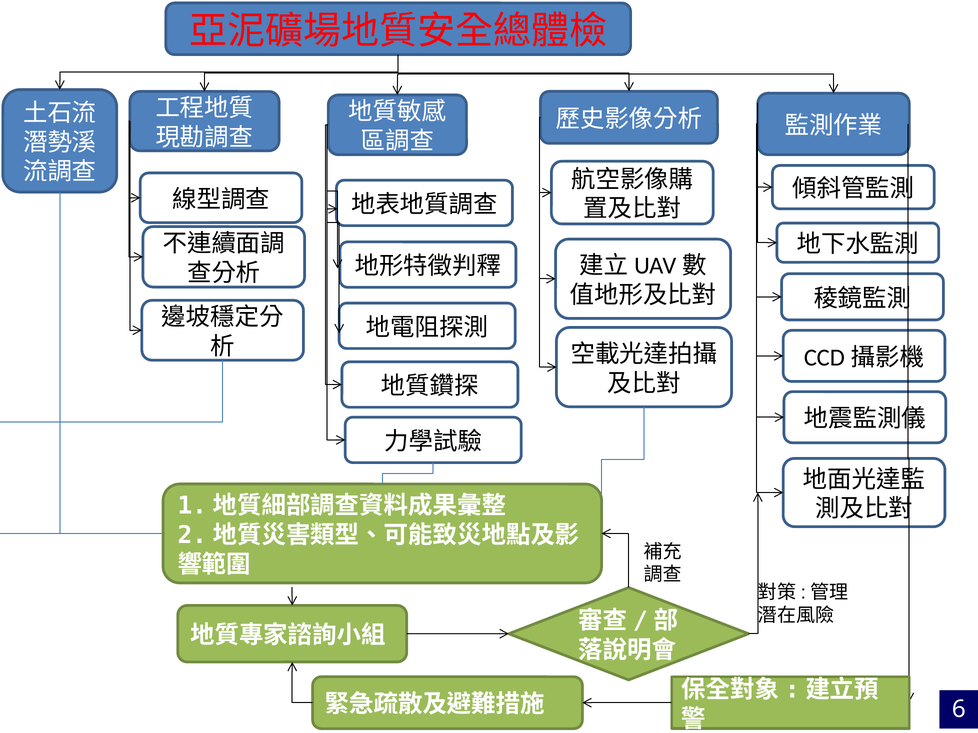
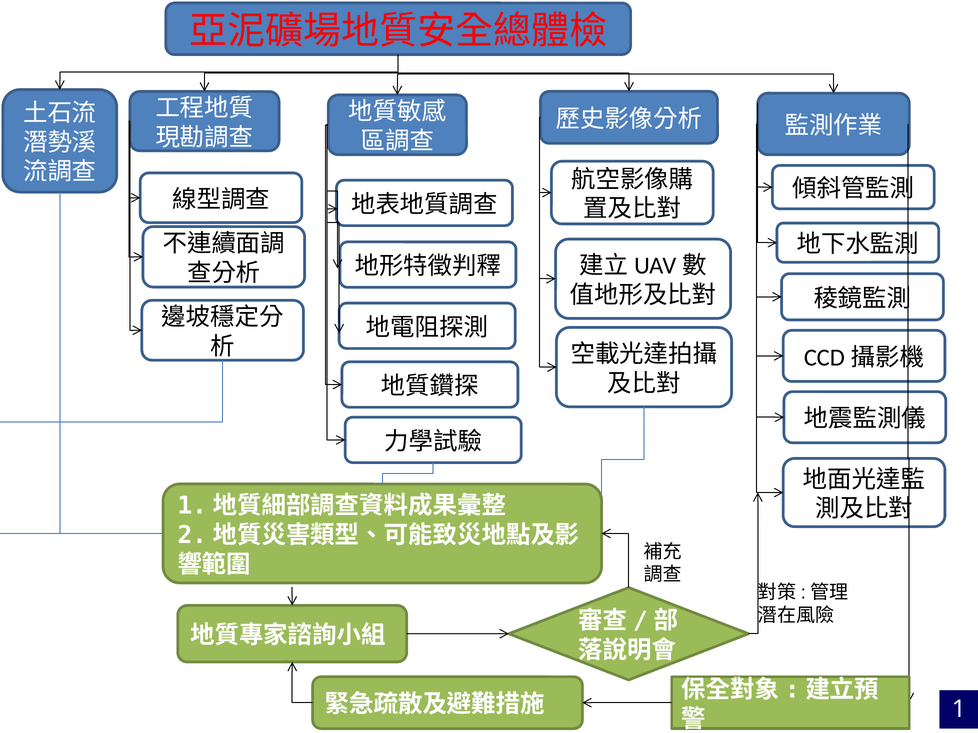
6: 6 -> 1
